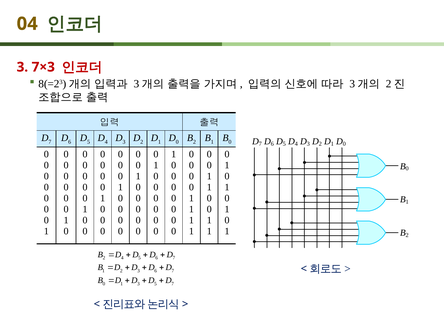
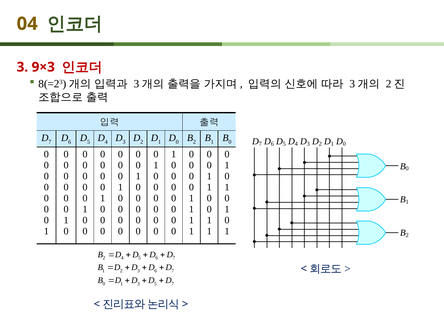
7×3: 7×3 -> 9×3
